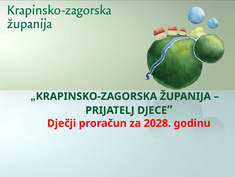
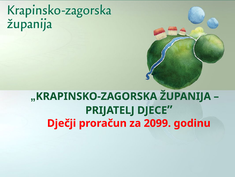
2028: 2028 -> 2099
